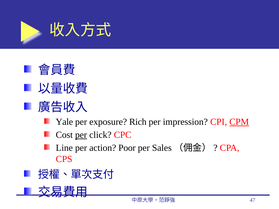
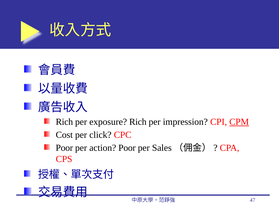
Yale at (64, 122): Yale -> Rich
per at (81, 135) underline: present -> none
Line at (64, 148): Line -> Poor
